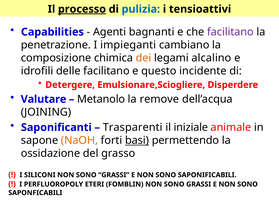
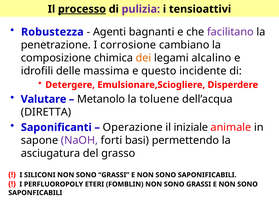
pulizia colour: blue -> purple
Capabilities: Capabilities -> Robustezza
impieganti: impieganti -> corrosione
delle facilitano: facilitano -> massima
remove: remove -> toluene
JOINING: JOINING -> DIRETTA
Trasparenti: Trasparenti -> Operazione
NaOH colour: orange -> purple
basi underline: present -> none
ossidazione: ossidazione -> asciugatura
